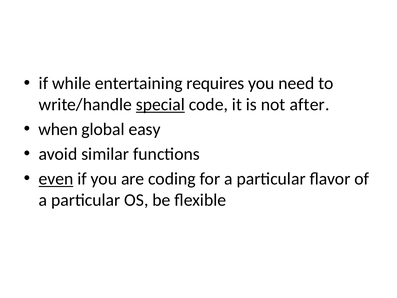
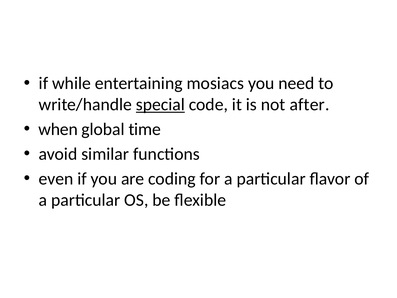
requires: requires -> mosiacs
easy: easy -> time
even underline: present -> none
